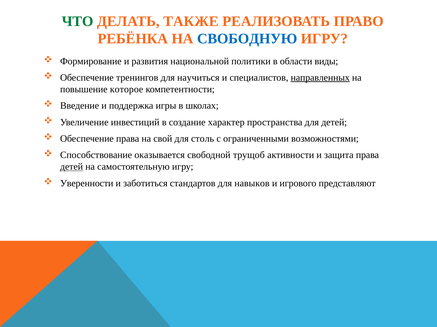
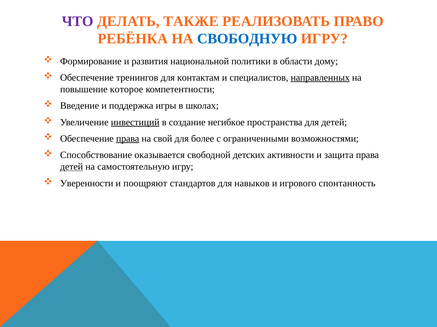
ЧТО colour: green -> purple
виды: виды -> дому
научиться: научиться -> контактам
инвестиций underline: none -> present
характер: характер -> негибкое
права at (128, 139) underline: none -> present
столь: столь -> более
трущоб: трущоб -> детских
заботиться: заботиться -> поощряют
представляют: представляют -> спонтанность
